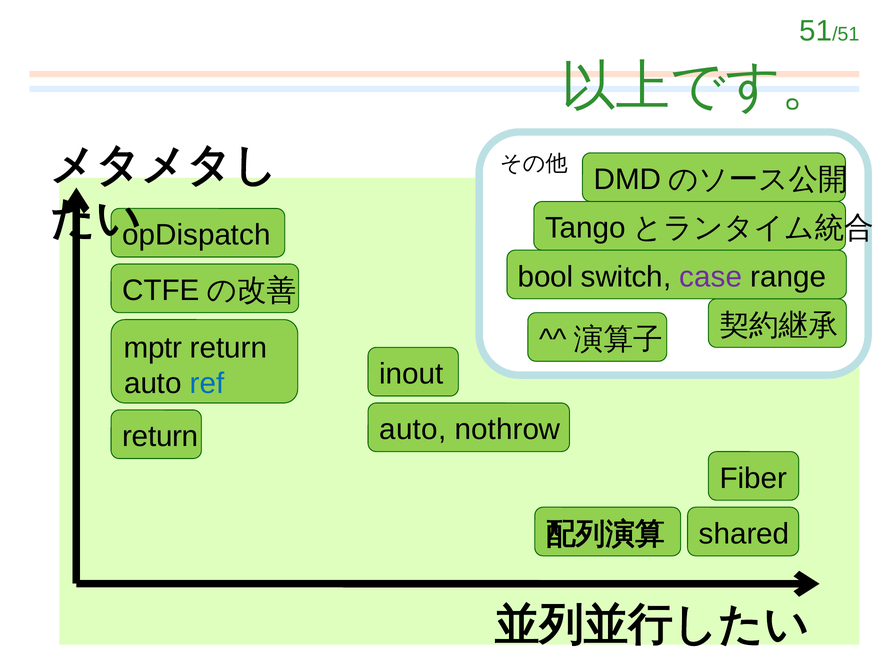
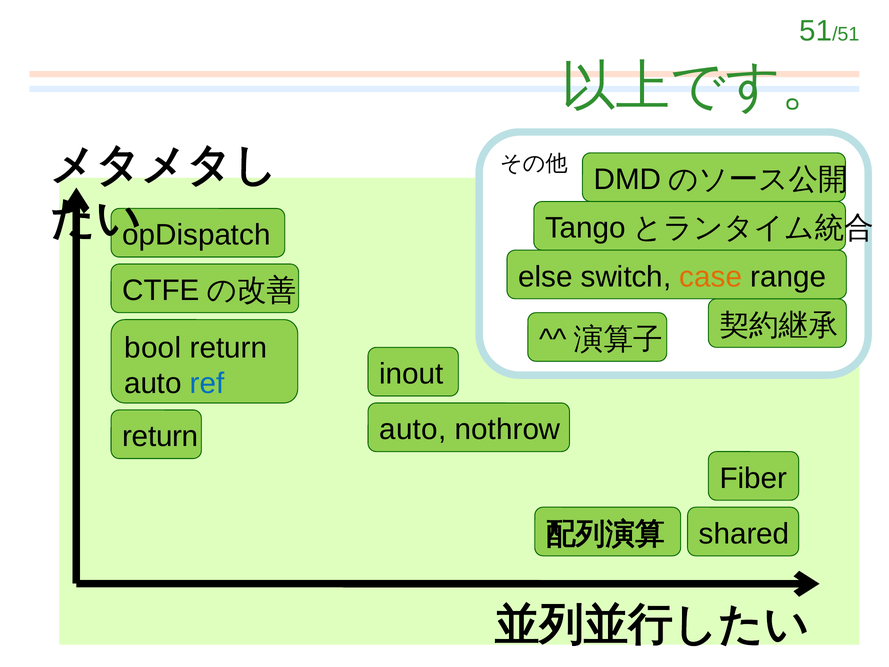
bool: bool -> else
case colour: purple -> orange
mptr: mptr -> bool
